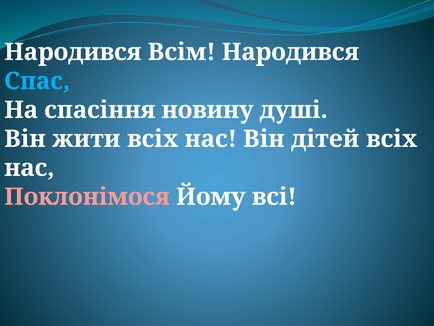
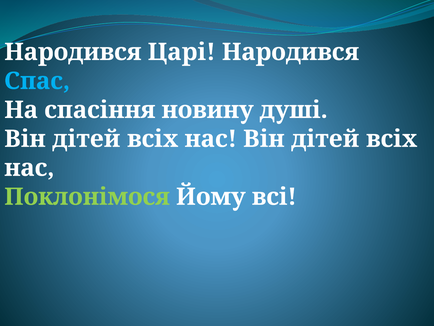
Всім: Всім -> Царі
жити at (86, 139): жити -> дітей
Поклонімося colour: pink -> light green
